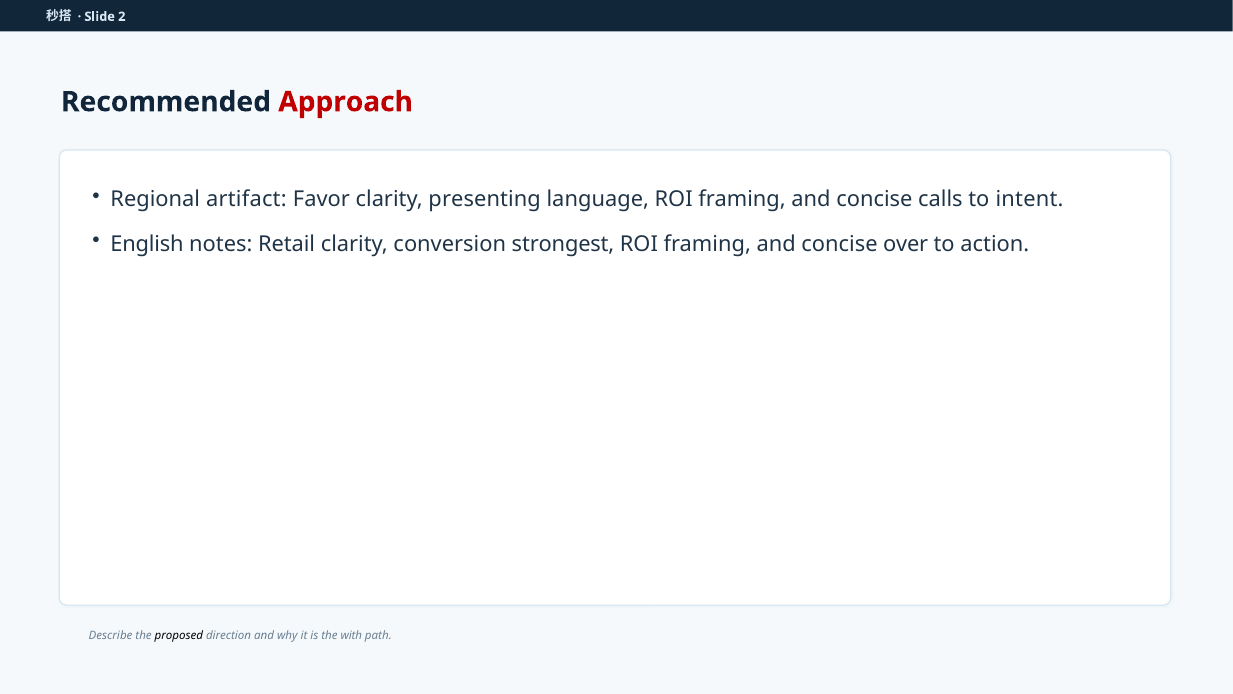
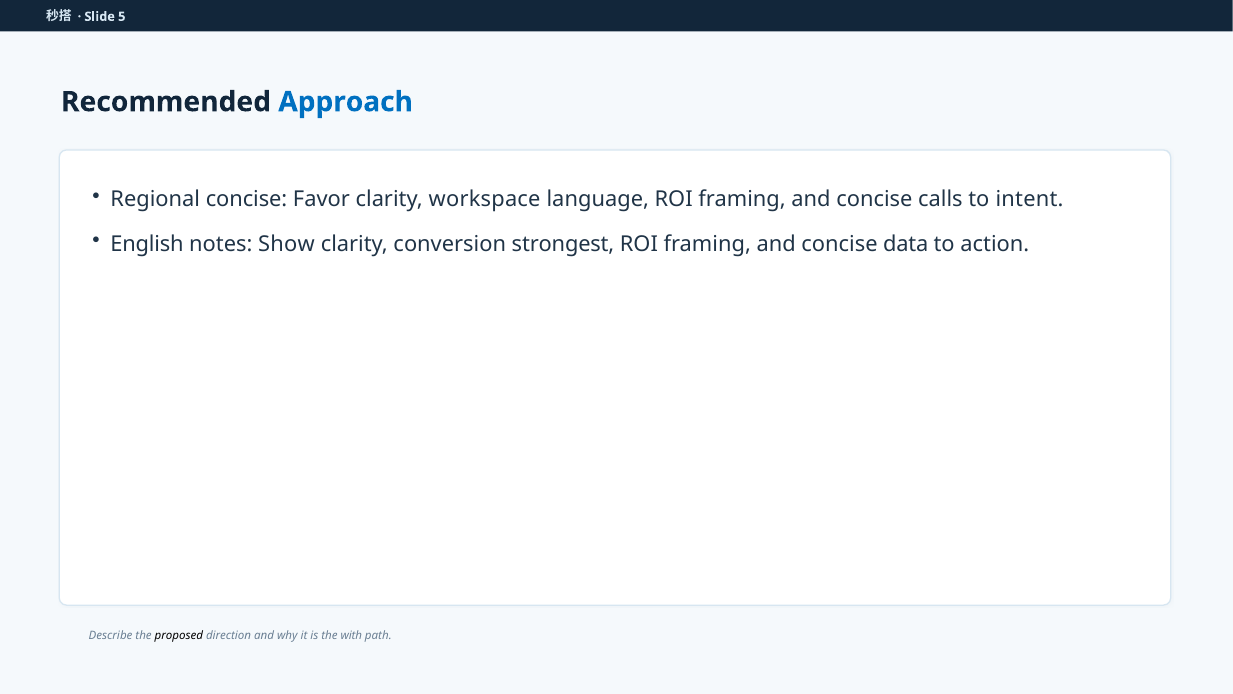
2: 2 -> 5
Approach colour: red -> blue
Regional artifact: artifact -> concise
presenting: presenting -> workspace
Retail: Retail -> Show
over: over -> data
